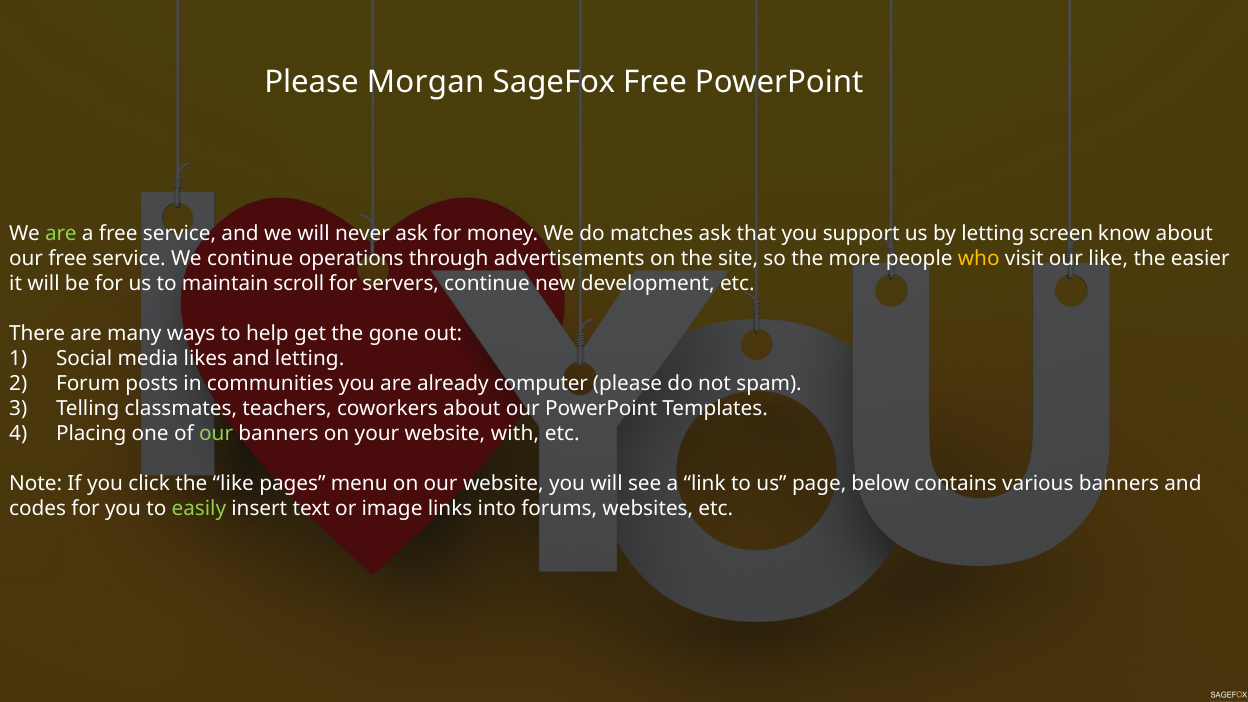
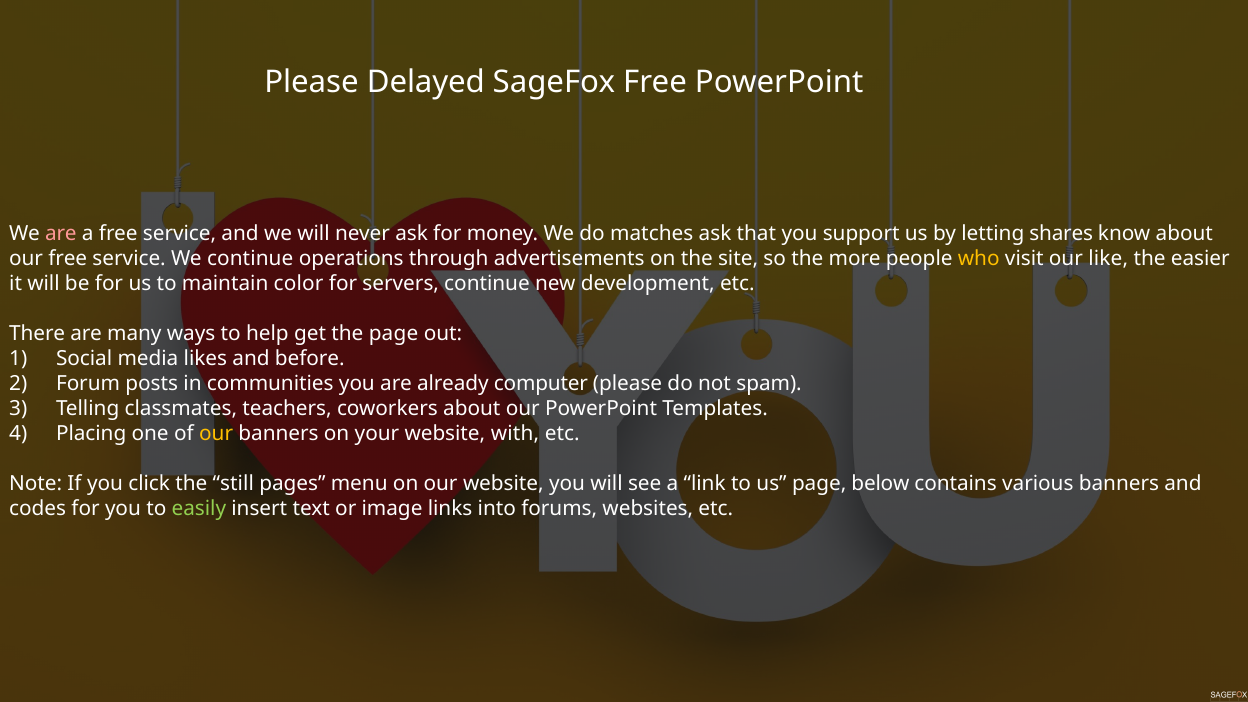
Morgan: Morgan -> Delayed
are at (61, 234) colour: light green -> pink
screen: screen -> shares
scroll: scroll -> color
the gone: gone -> page
and letting: letting -> before
our at (216, 433) colour: light green -> yellow
the like: like -> still
